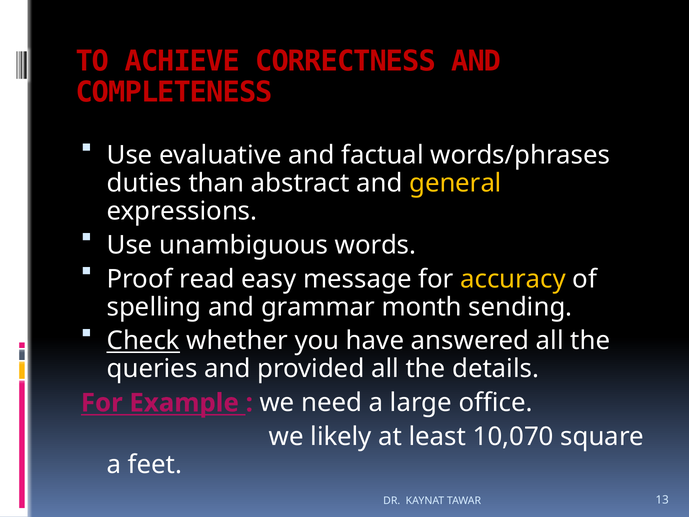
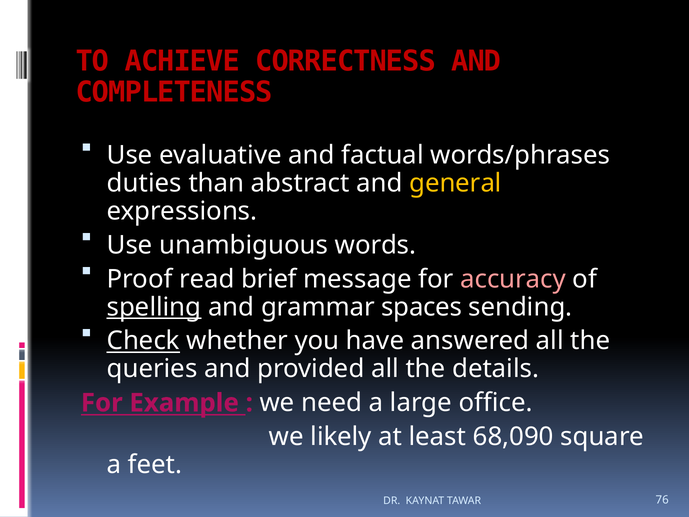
easy: easy -> brief
accuracy colour: yellow -> pink
spelling underline: none -> present
month: month -> spaces
10,070: 10,070 -> 68,090
13: 13 -> 76
